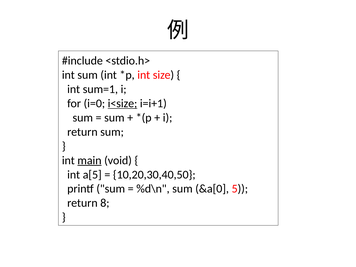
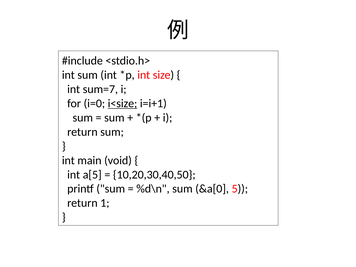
sum=1: sum=1 -> sum=7
main underline: present -> none
8: 8 -> 1
